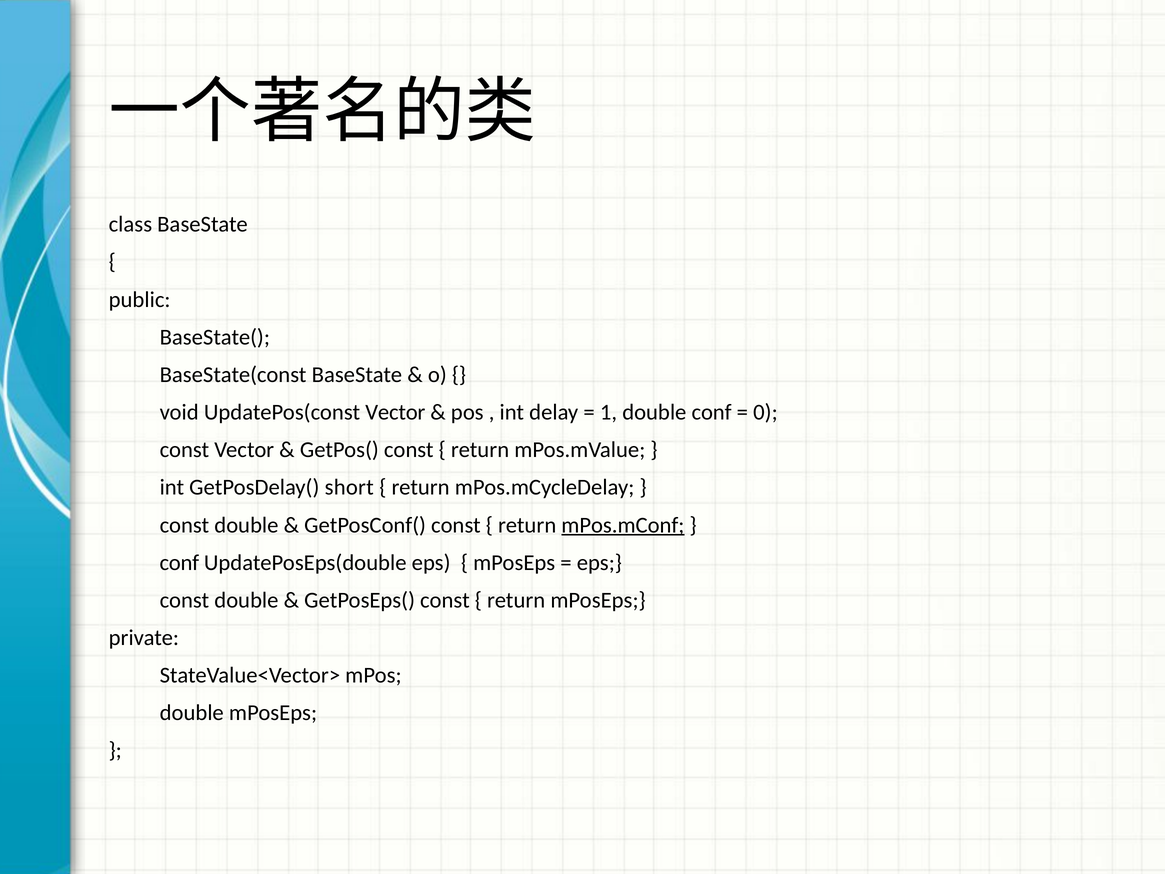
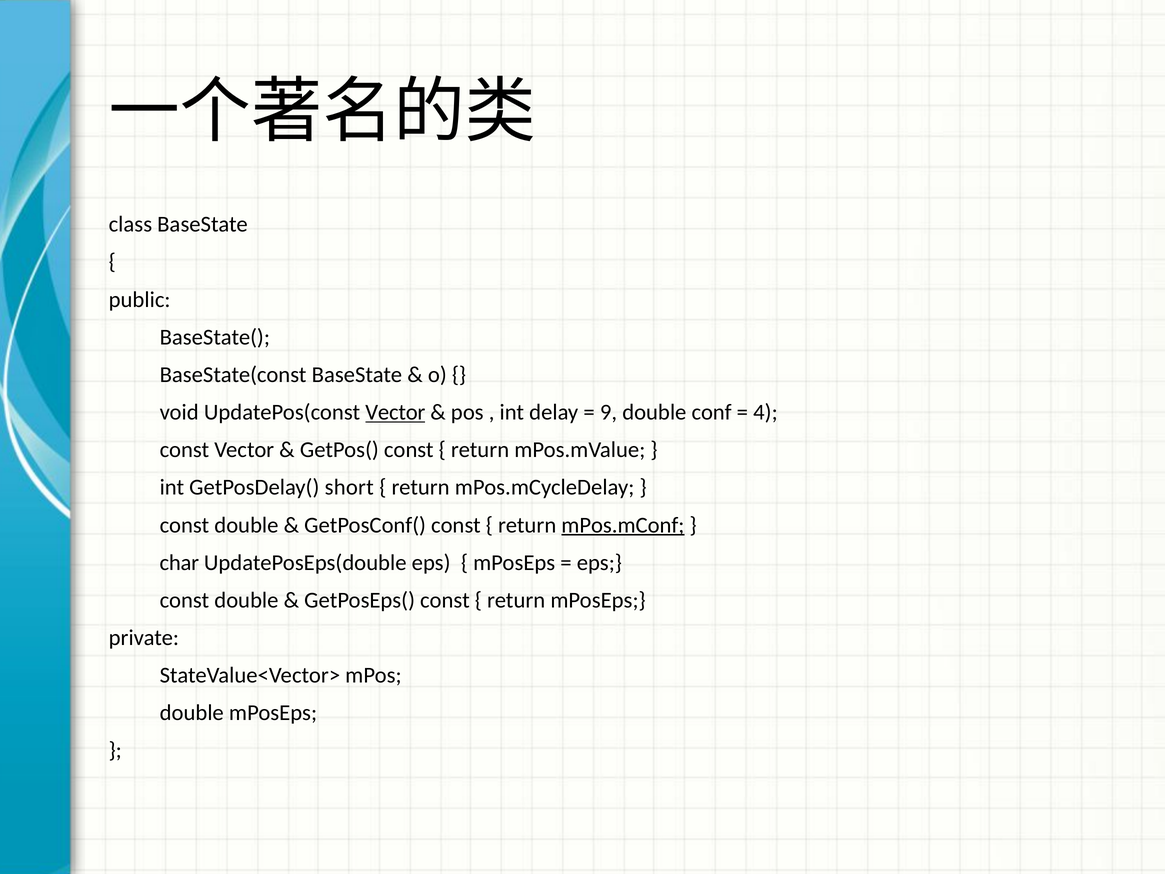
Vector at (395, 412) underline: none -> present
1: 1 -> 9
0: 0 -> 4
conf at (179, 562): conf -> char
